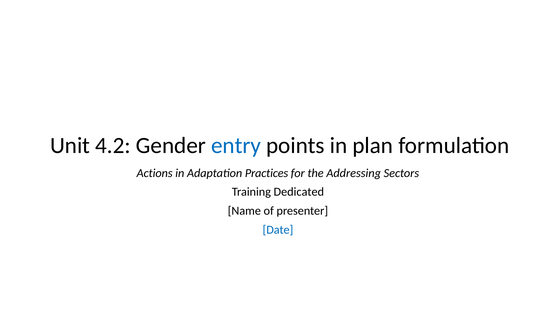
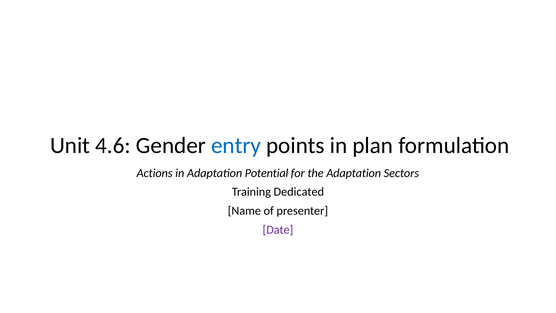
4.2: 4.2 -> 4.6
Practices: Practices -> Potential
the Addressing: Addressing -> Adaptation
Date colour: blue -> purple
